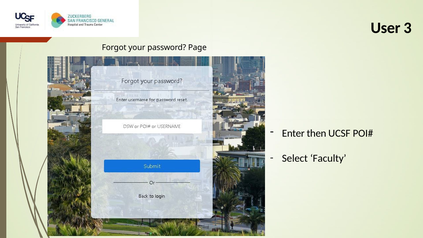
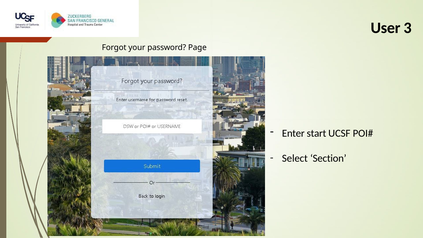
then: then -> start
Faculty: Faculty -> Section
